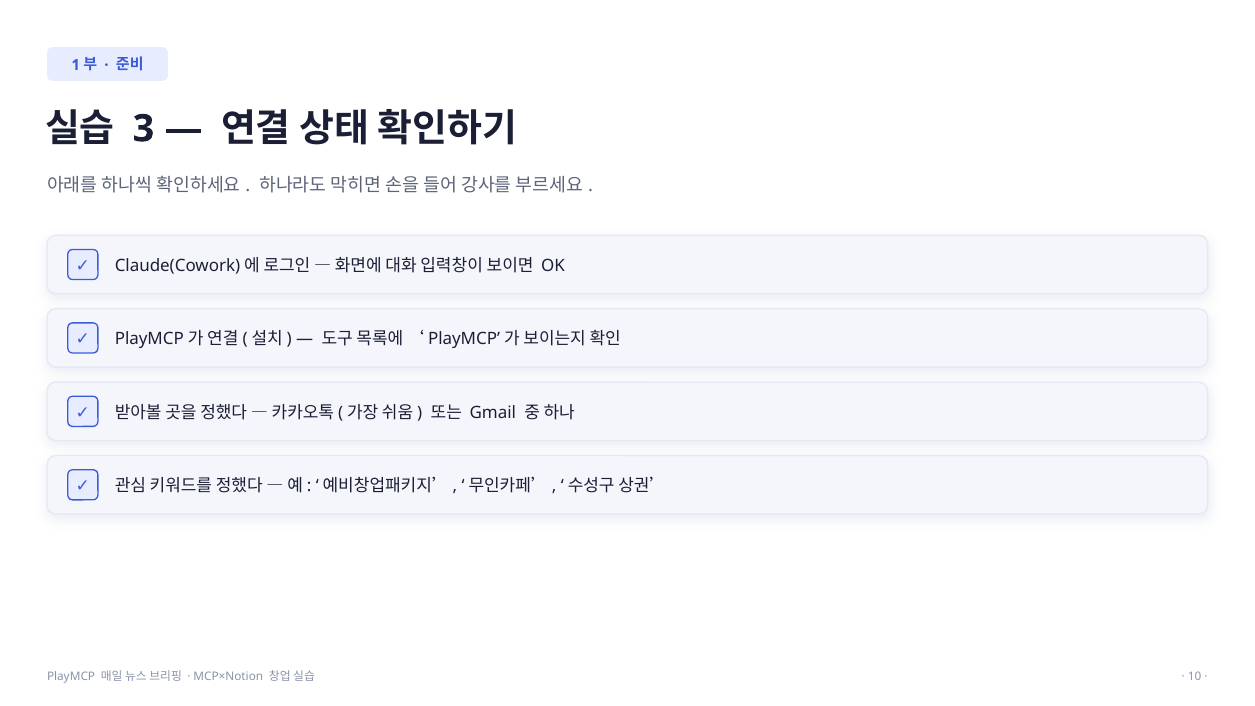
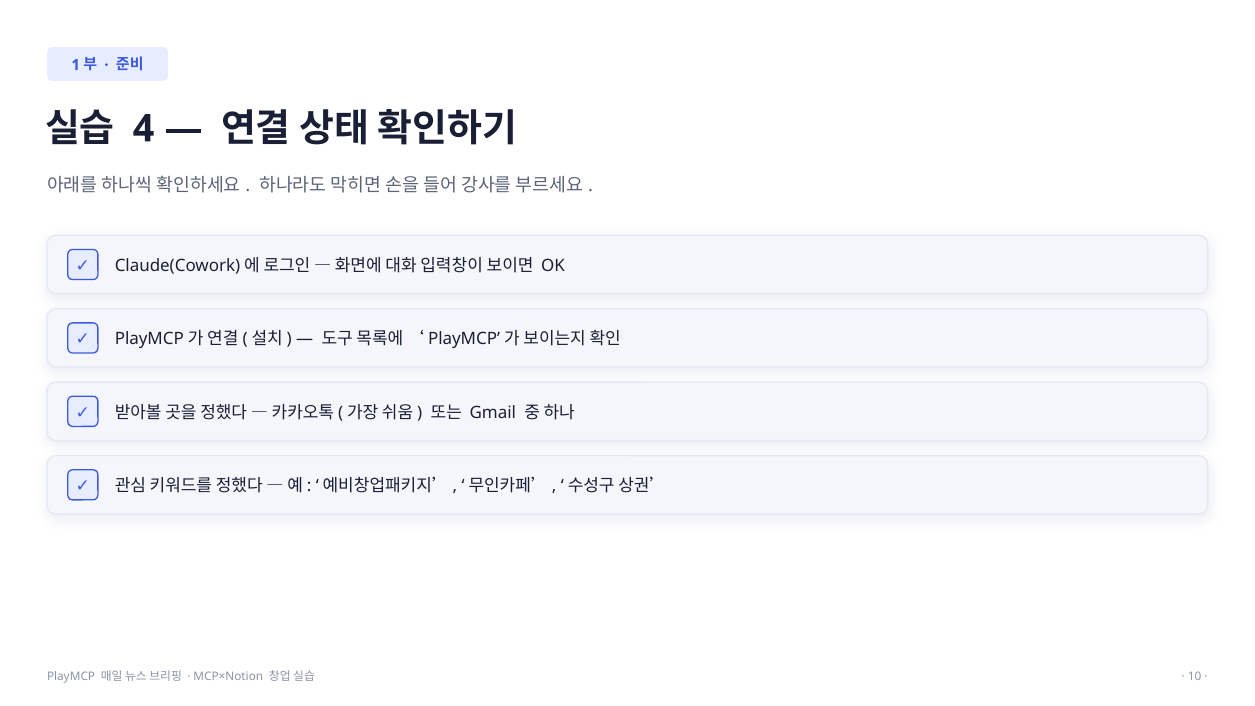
3: 3 -> 4
